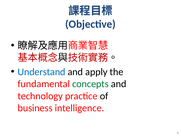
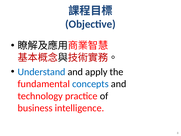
concepts colour: green -> blue
